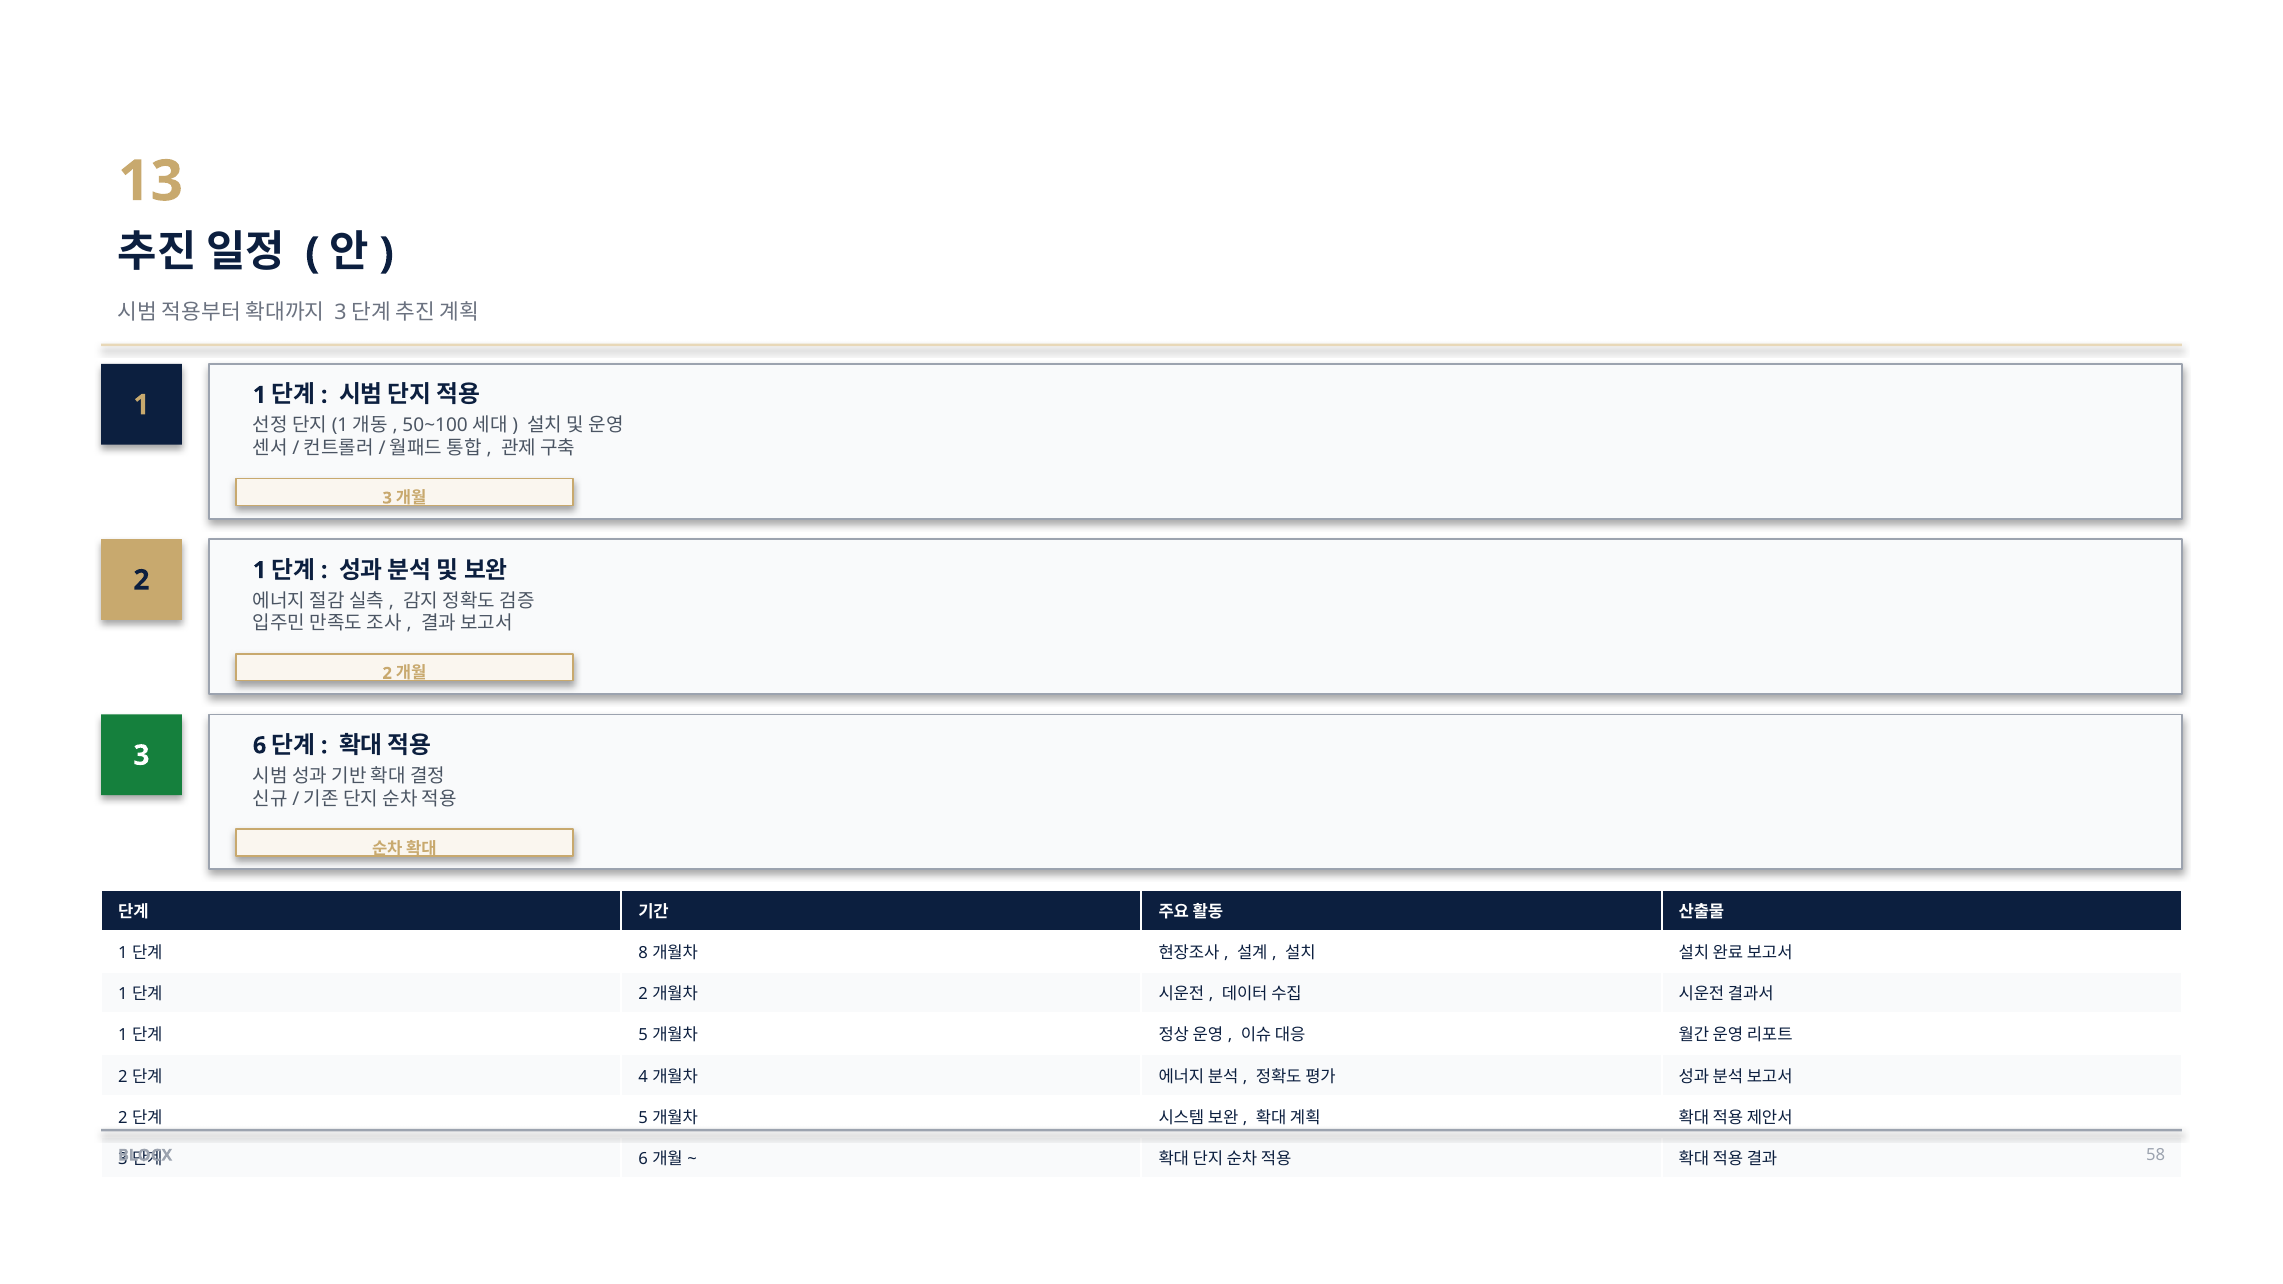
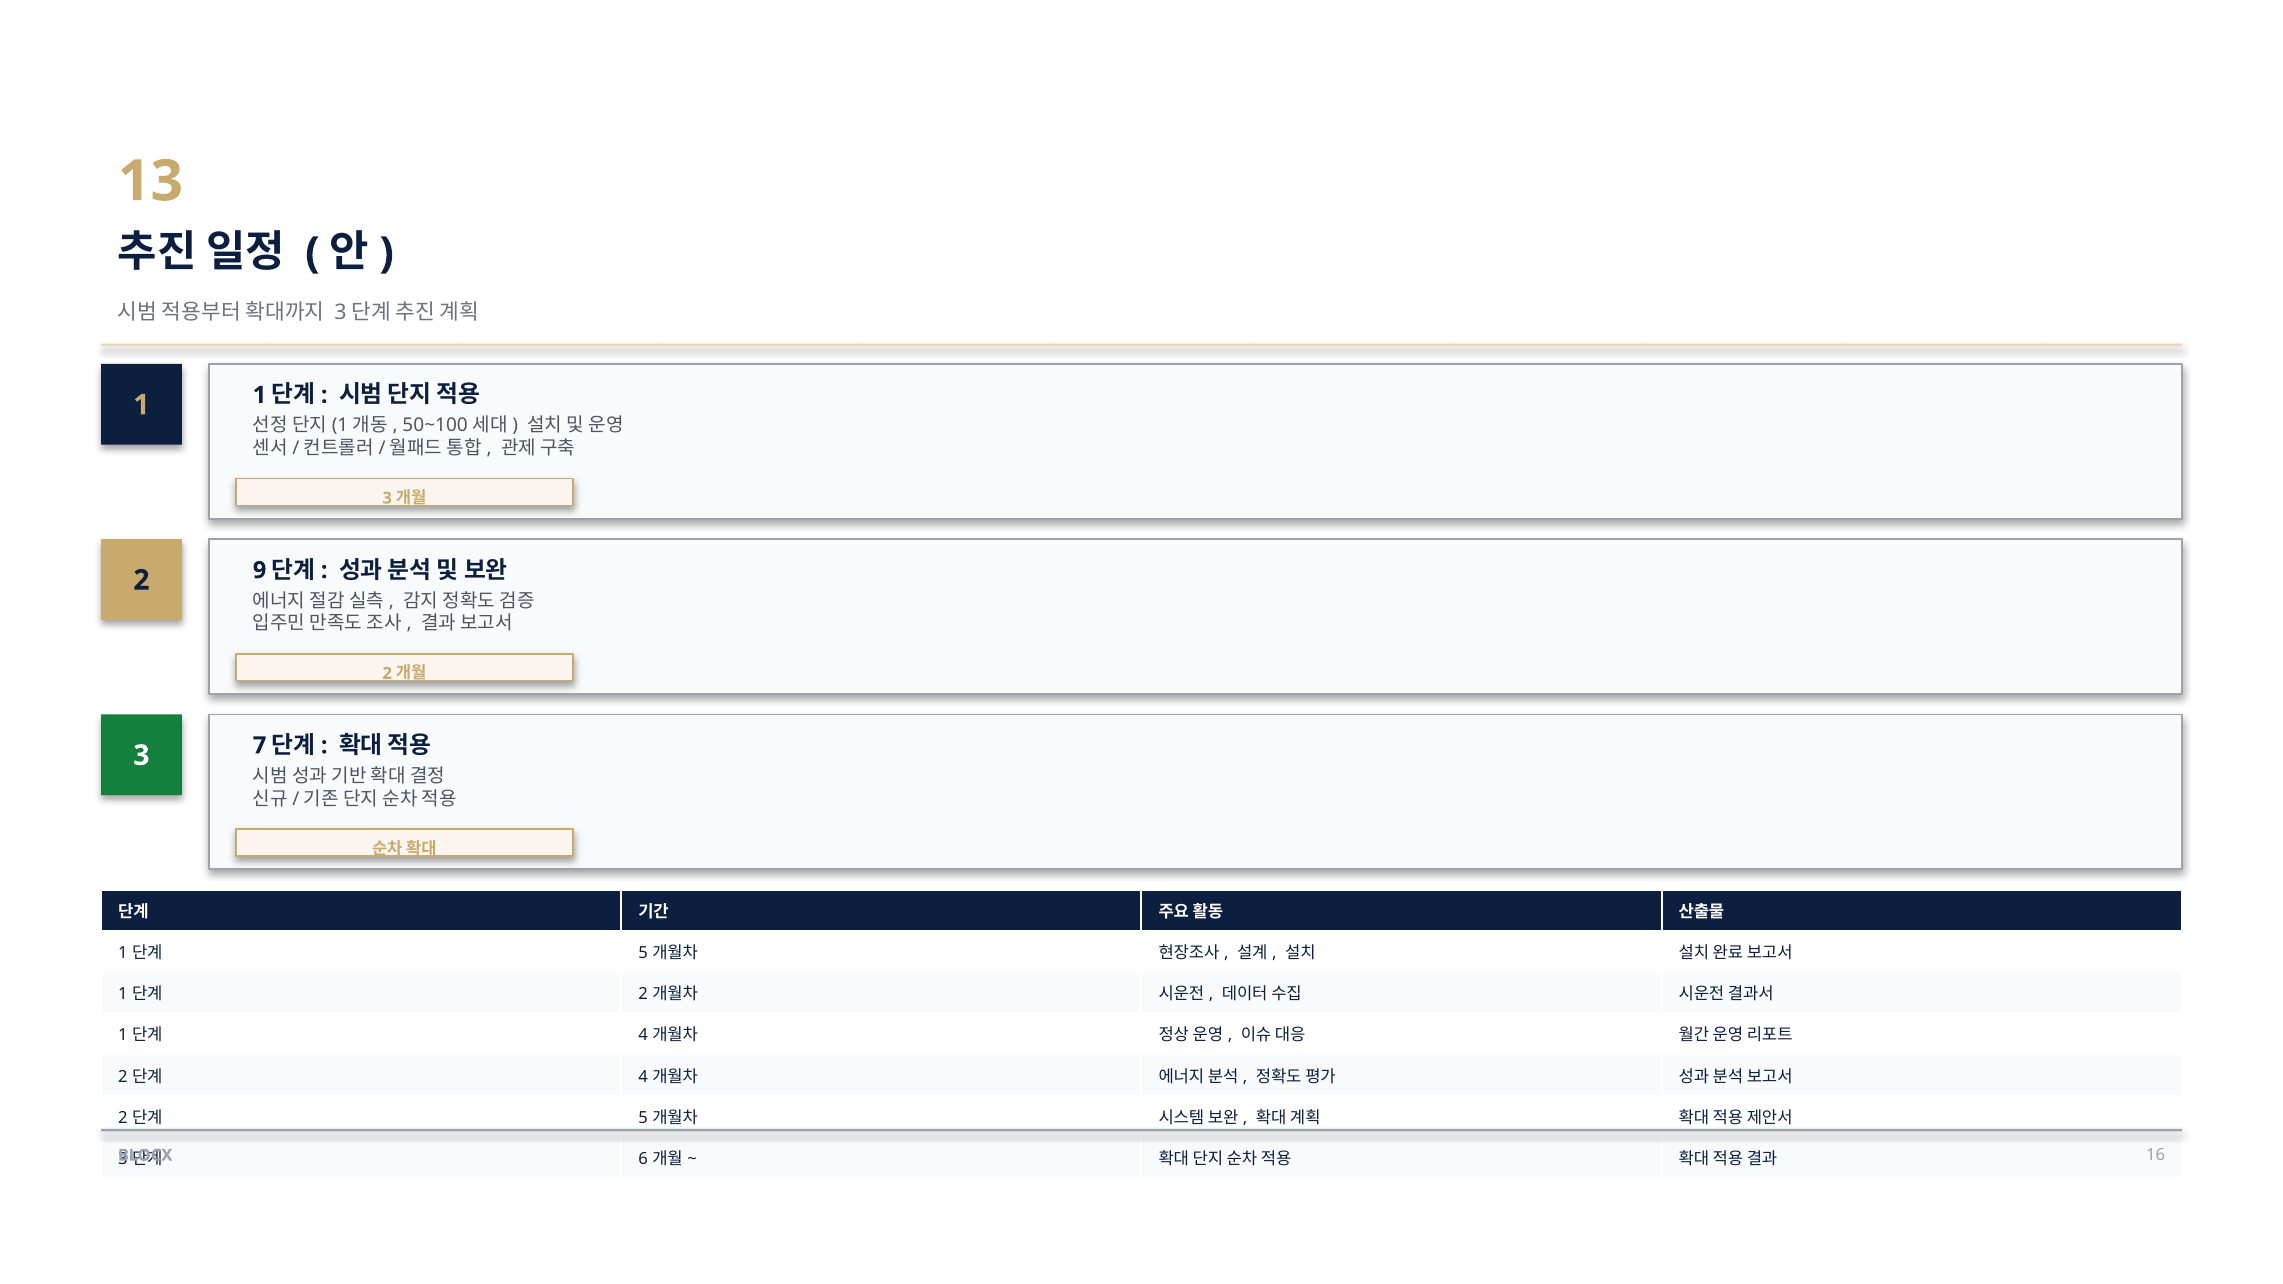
2 1: 1 -> 9
3 6: 6 -> 7
8 at (643, 953): 8 -> 5
5 at (643, 1036): 5 -> 4
58: 58 -> 16
